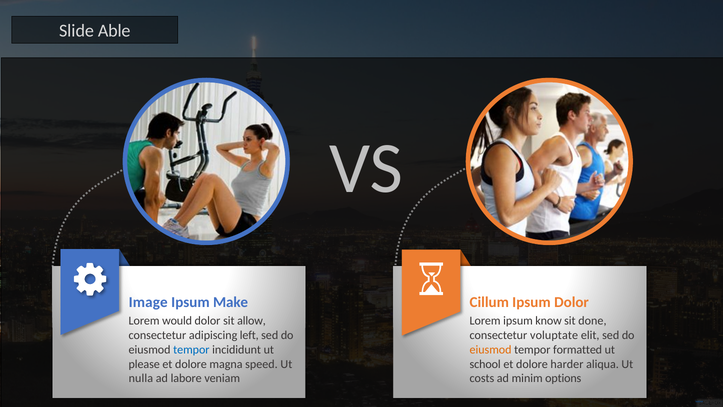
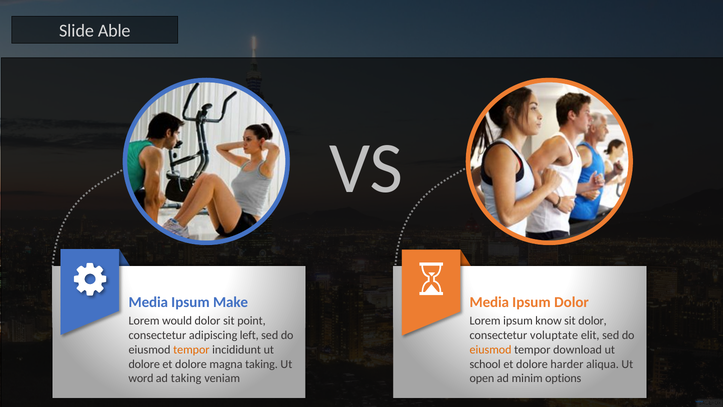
Image at (148, 302): Image -> Media
Cillum at (489, 302): Cillum -> Media
allow: allow -> point
sit done: done -> dolor
tempor at (191, 349) colour: blue -> orange
formatted: formatted -> download
please at (144, 364): please -> dolore
magna speed: speed -> taking
nulla: nulla -> word
ad labore: labore -> taking
costs: costs -> open
